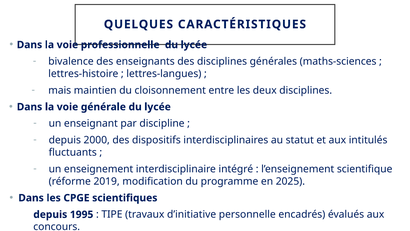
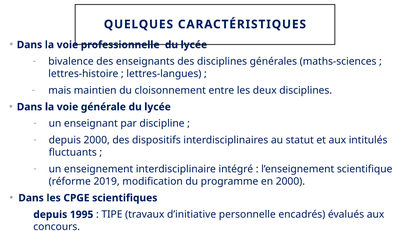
en 2025: 2025 -> 2000
